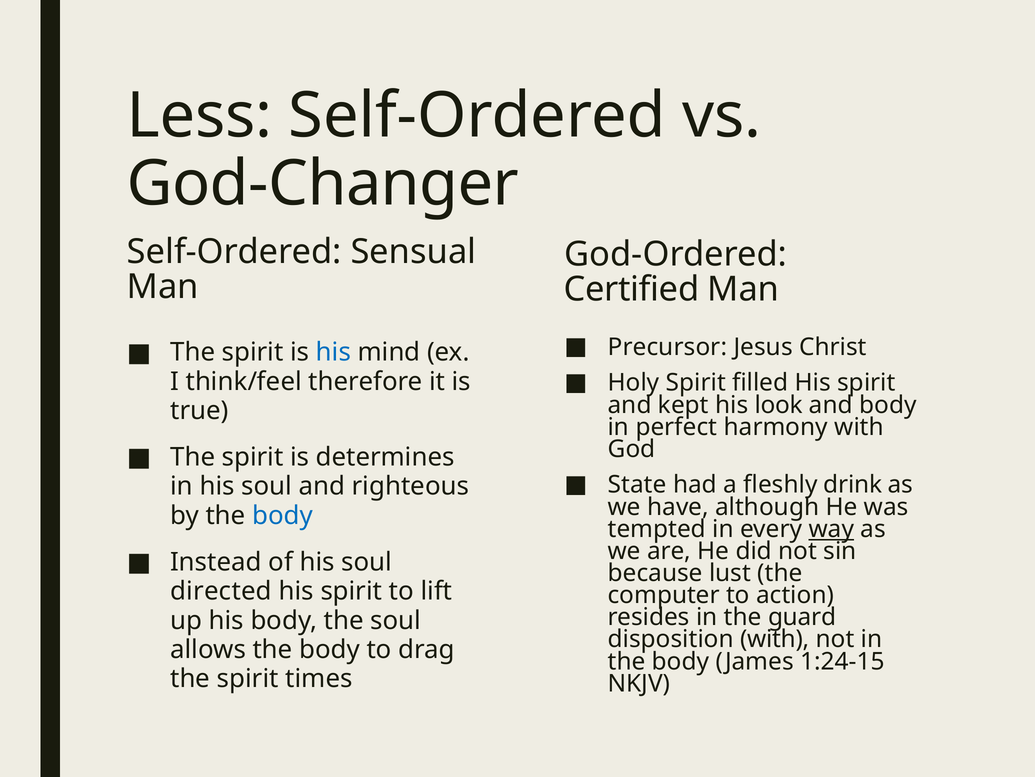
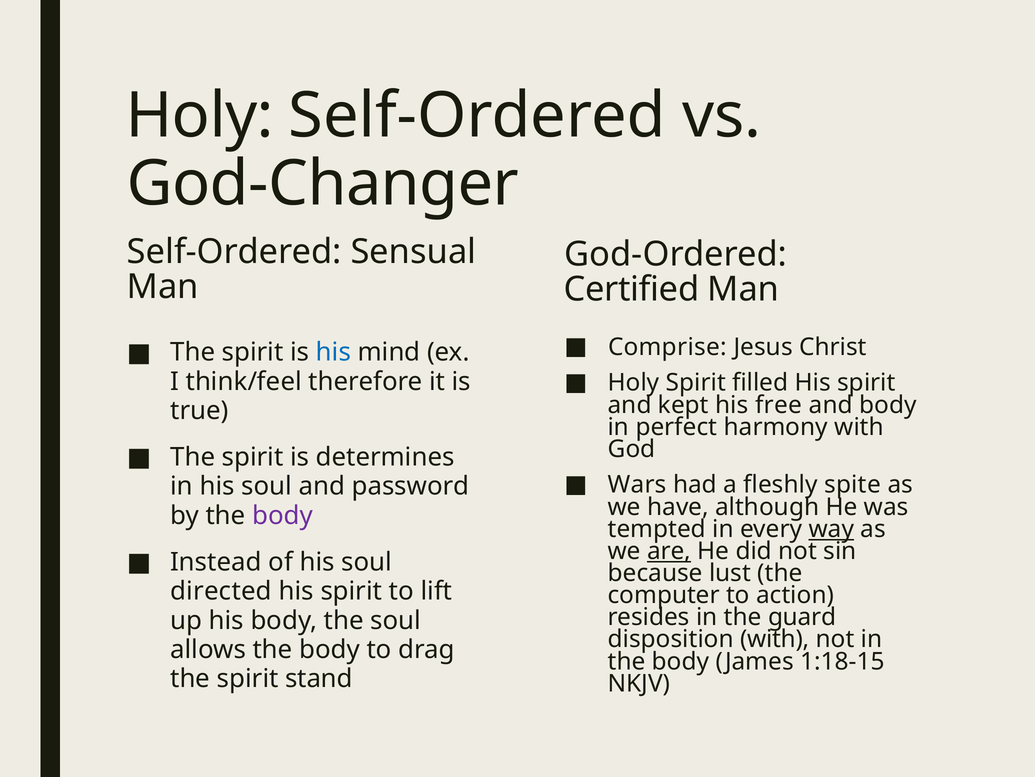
Less at (200, 116): Less -> Holy
Precursor: Precursor -> Comprise
look: look -> free
State: State -> Wars
drink: drink -> spite
righteous: righteous -> password
body at (282, 515) colour: blue -> purple
are underline: none -> present
1:24-15: 1:24-15 -> 1:18-15
times: times -> stand
